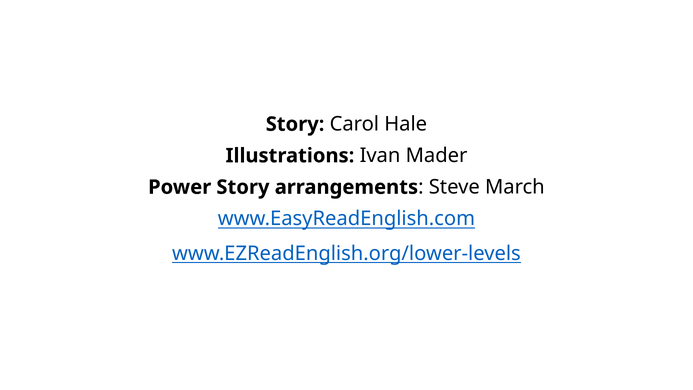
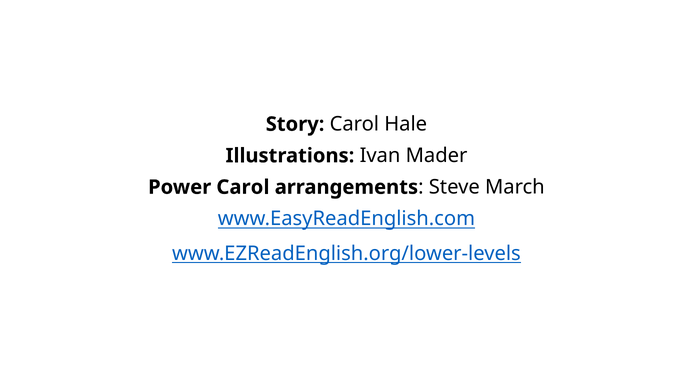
Power Story: Story -> Carol
